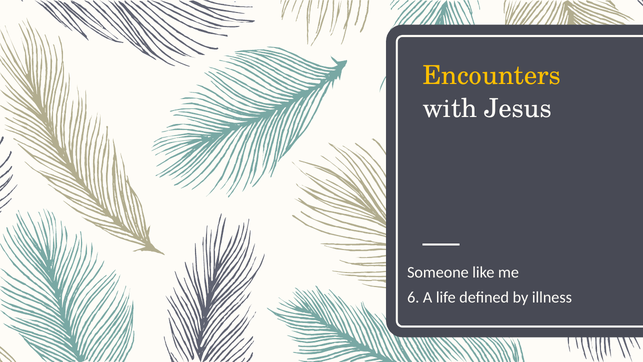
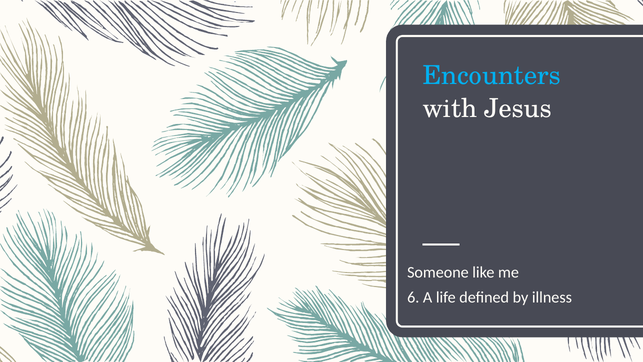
Encounters colour: yellow -> light blue
